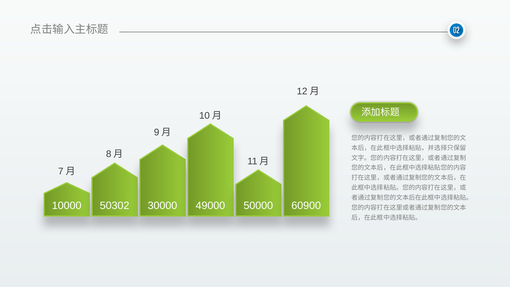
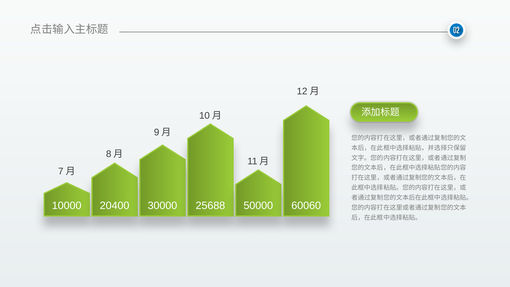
50302: 50302 -> 20400
49000: 49000 -> 25688
60900: 60900 -> 60060
